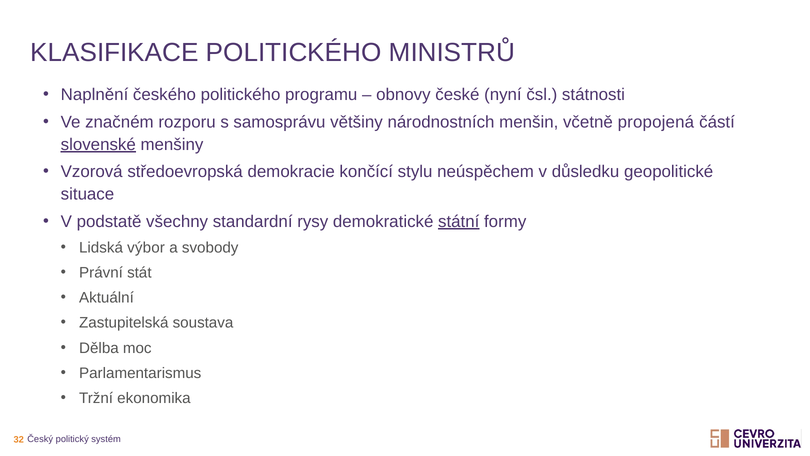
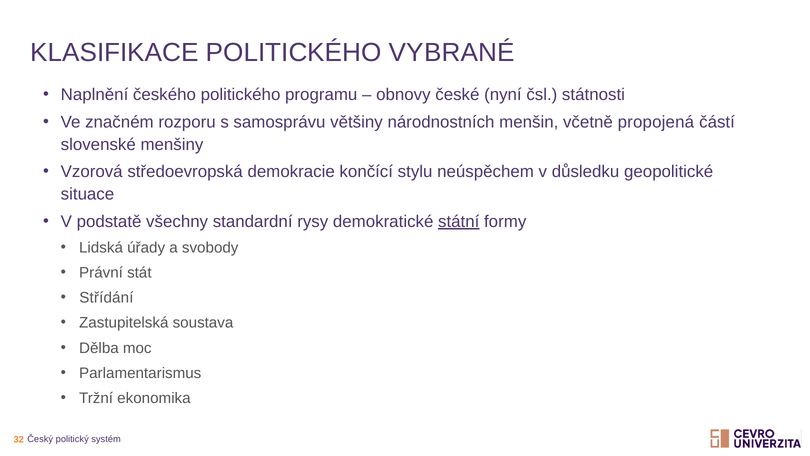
MINISTRŮ: MINISTRŮ -> VYBRANÉ
slovenské underline: present -> none
výbor: výbor -> úřady
Aktuální: Aktuální -> Střídání
